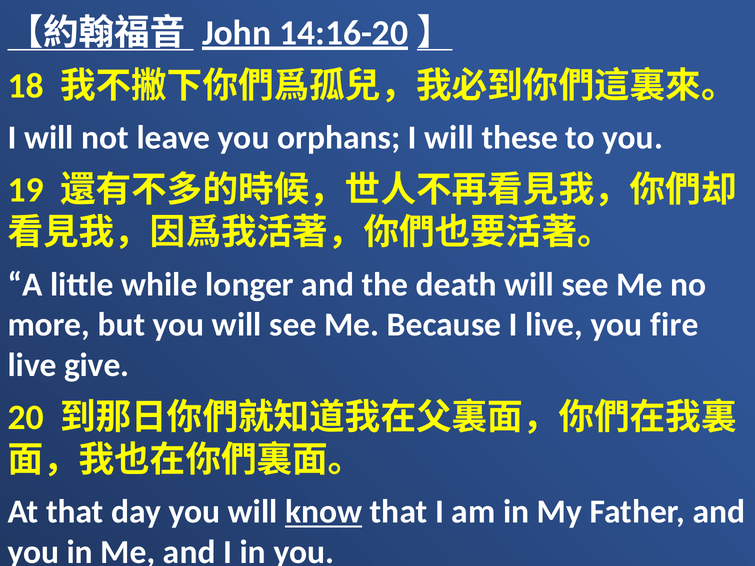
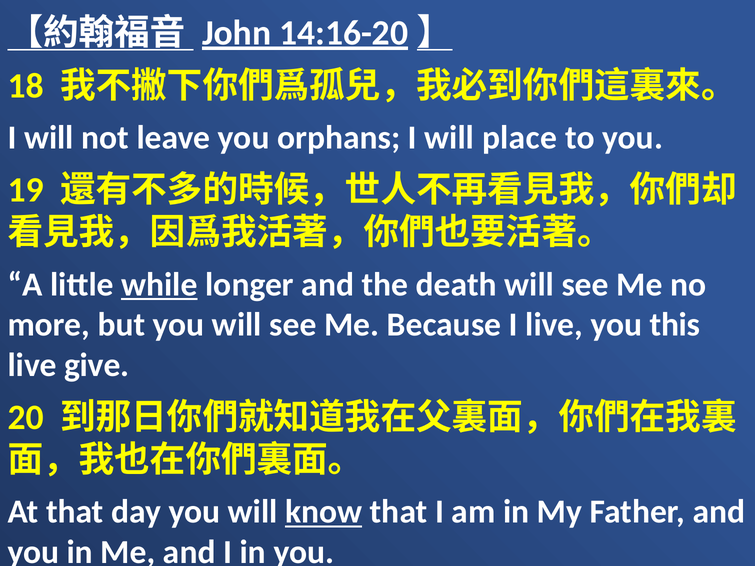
these: these -> place
while underline: none -> present
fire: fire -> this
